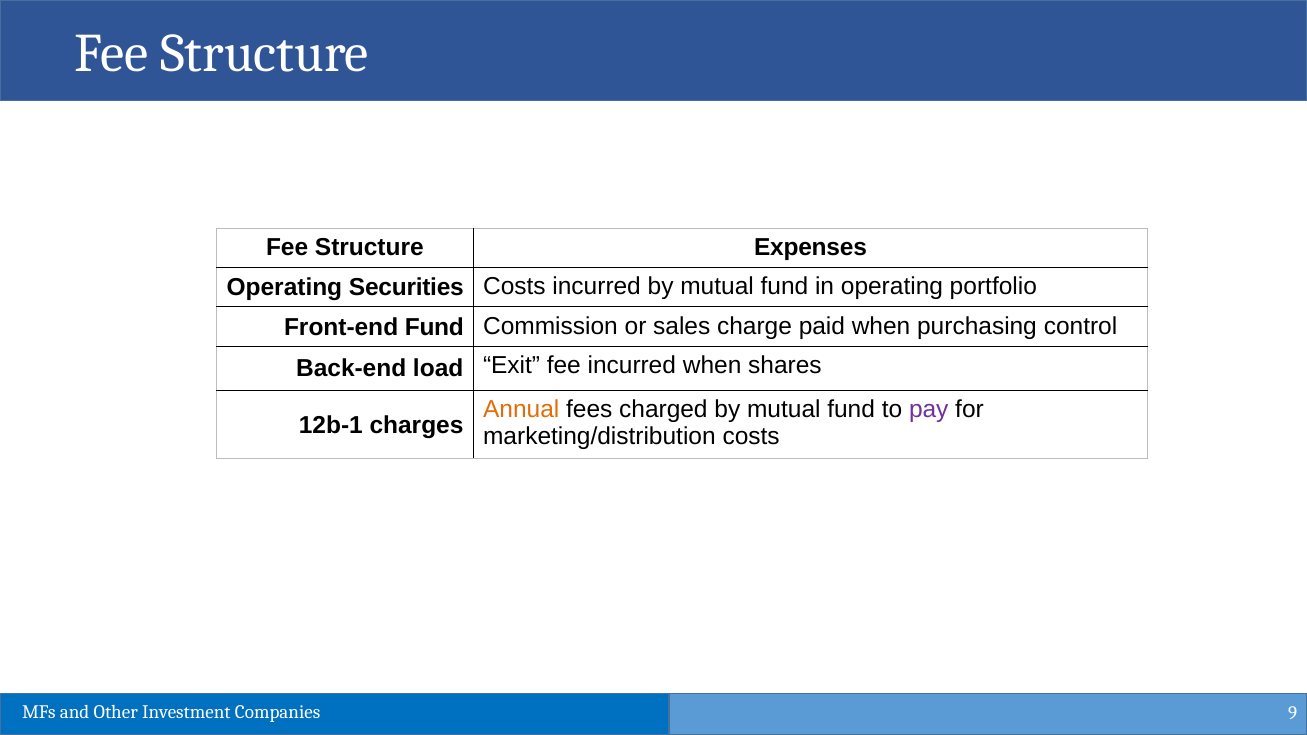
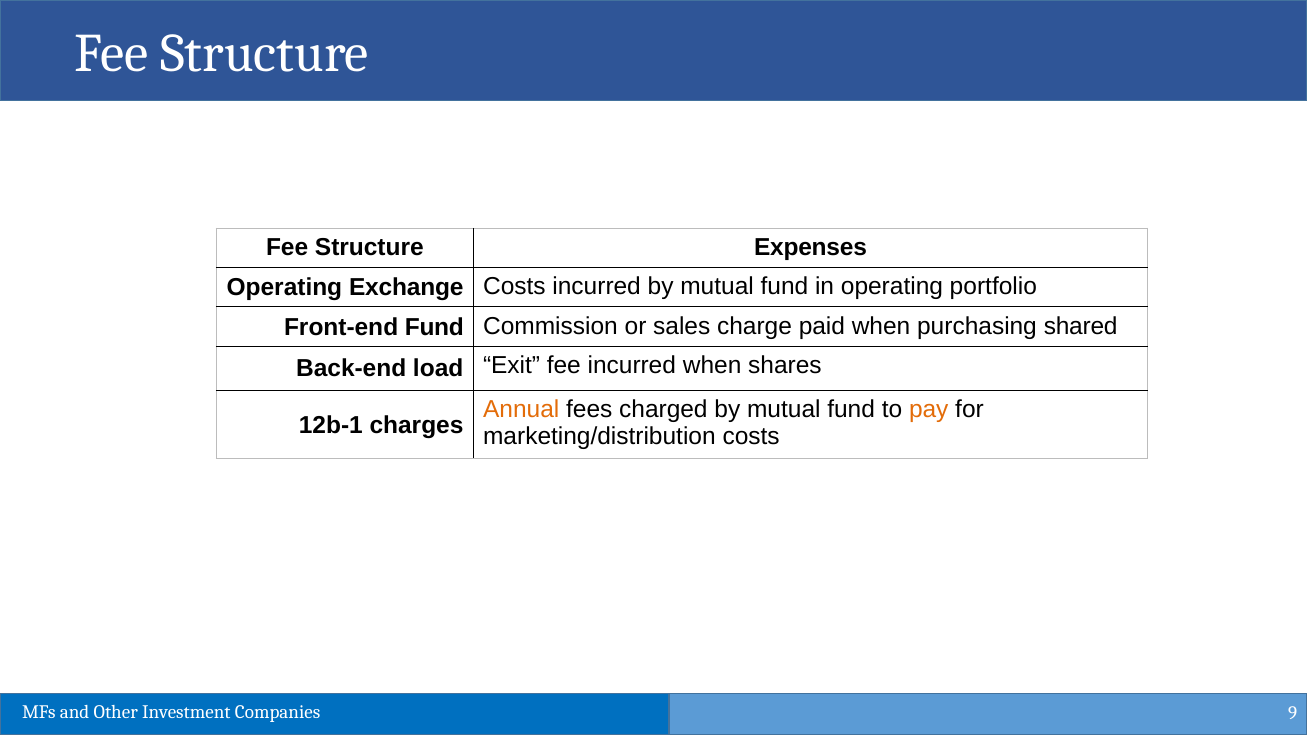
Securities: Securities -> Exchange
control: control -> shared
pay colour: purple -> orange
